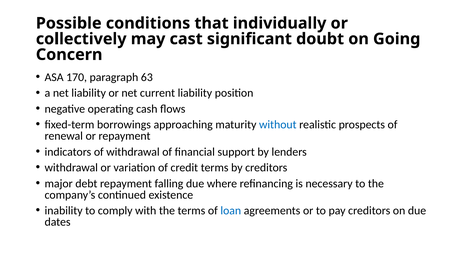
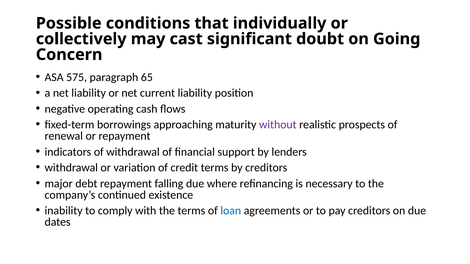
170: 170 -> 575
63: 63 -> 65
without colour: blue -> purple
